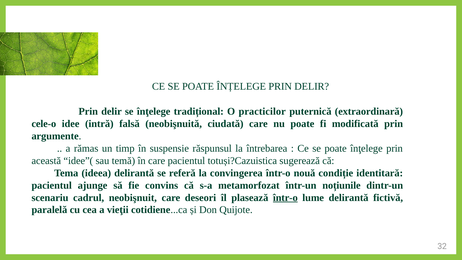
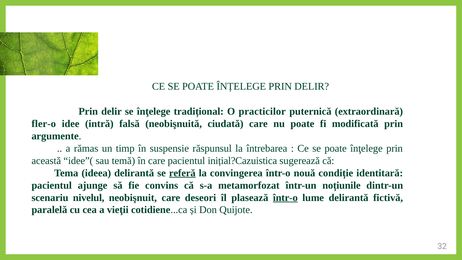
cele-o: cele-o -> fler-o
totuși?Cazuistica: totuși?Cazuistica -> inițial?Cazuistica
referă underline: none -> present
cadrul: cadrul -> nivelul
